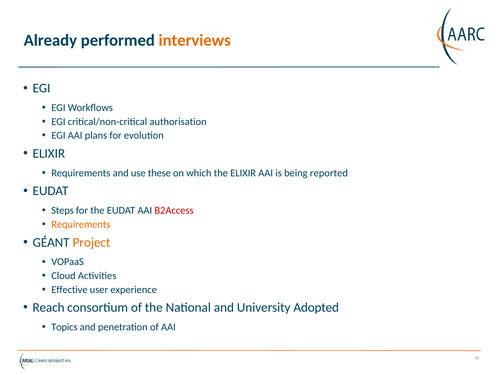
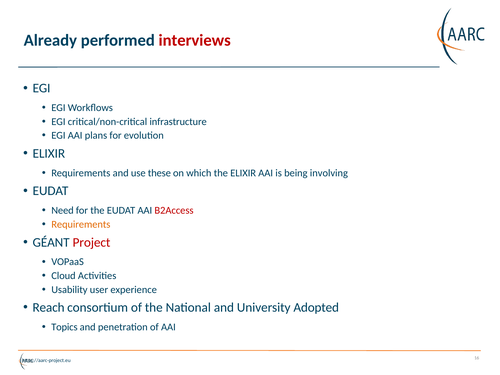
interviews colour: orange -> red
authorisation: authorisation -> infrastructure
reported: reported -> involving
Steps: Steps -> Need
Project colour: orange -> red
Effective: Effective -> Usability
